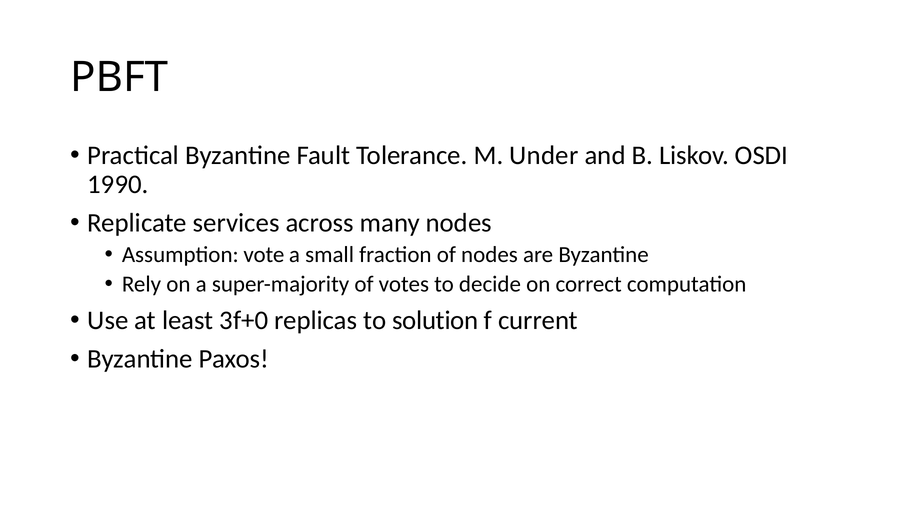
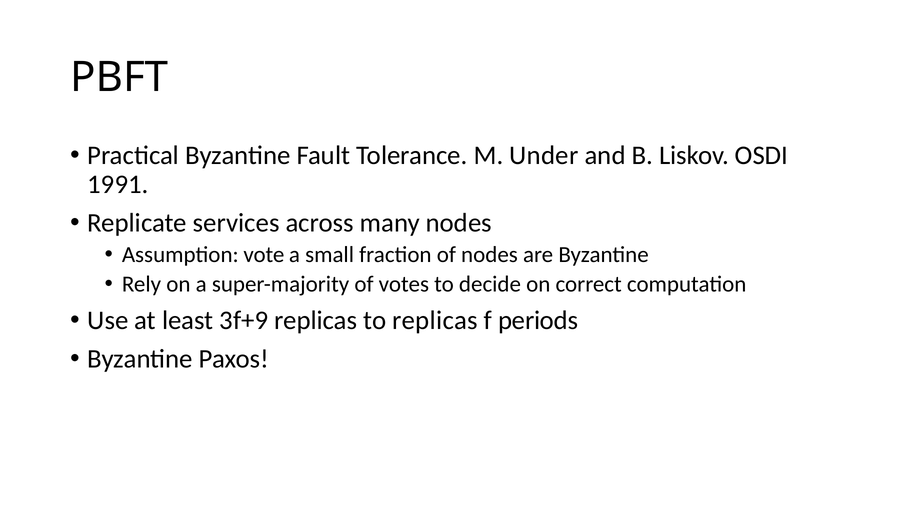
1990: 1990 -> 1991
3f+0: 3f+0 -> 3f+9
to solution: solution -> replicas
current: current -> periods
